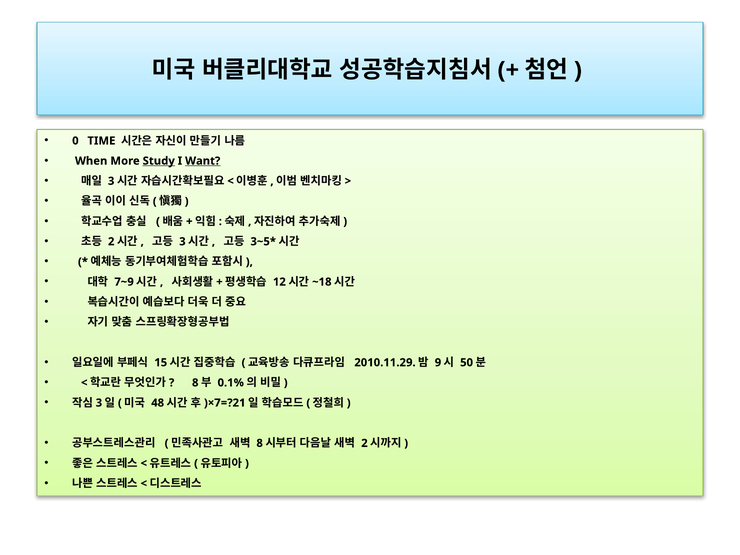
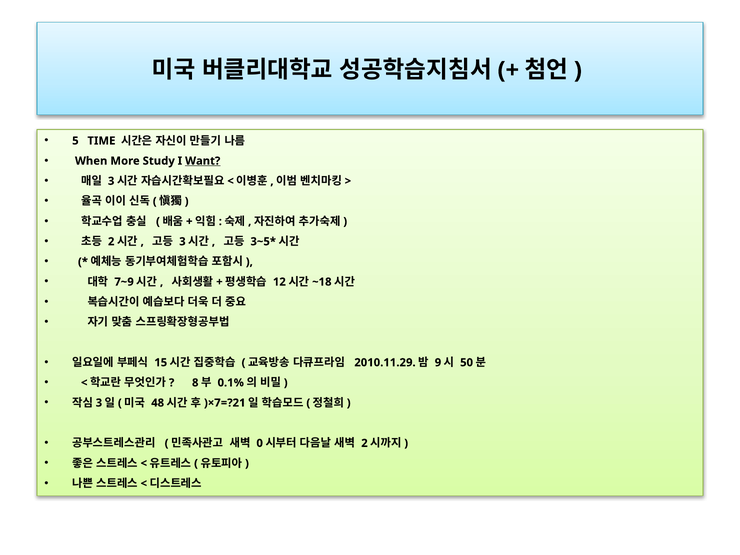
0: 0 -> 5
Study underline: present -> none
8 at (260, 443): 8 -> 0
